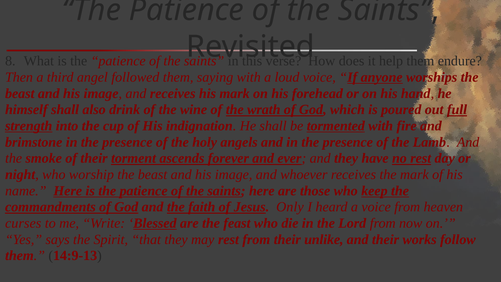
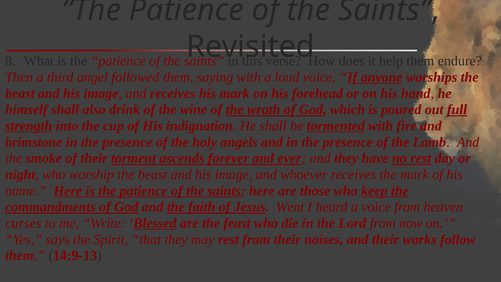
Only: Only -> Went
unlike: unlike -> noises
